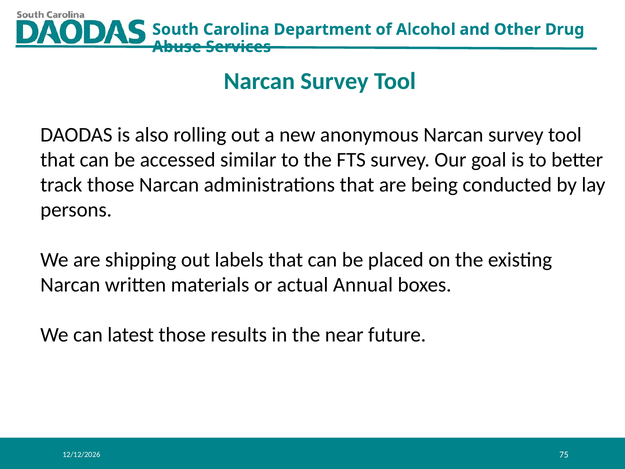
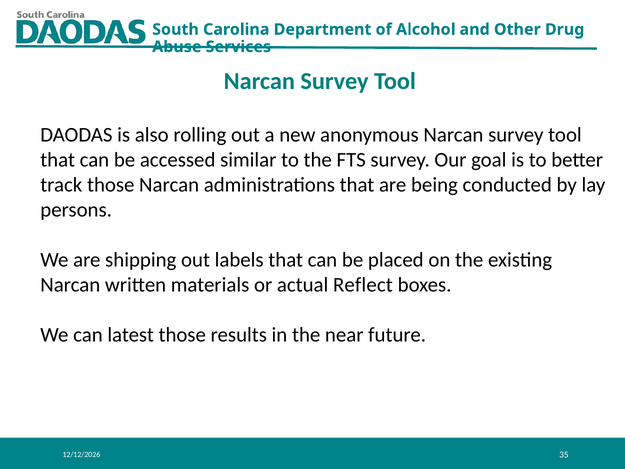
Annual: Annual -> Reflect
75: 75 -> 35
